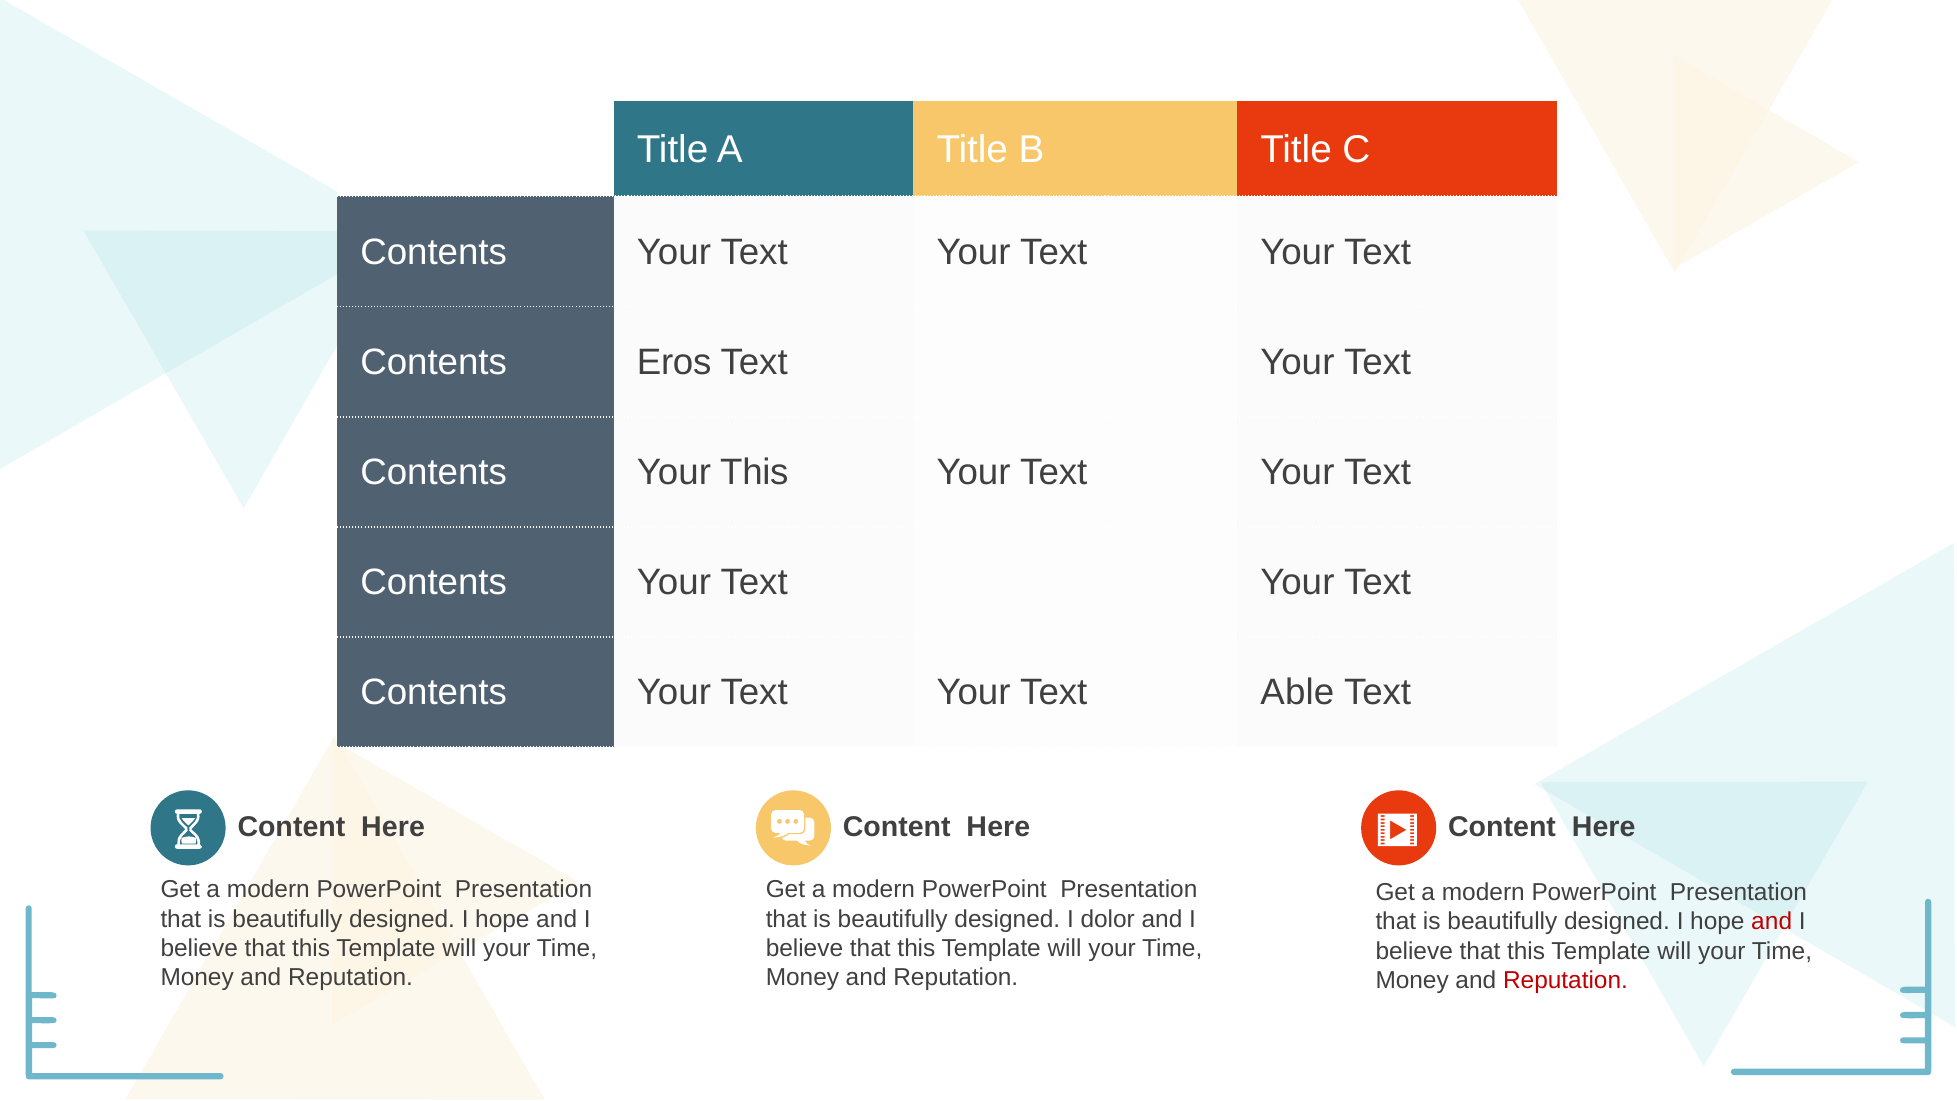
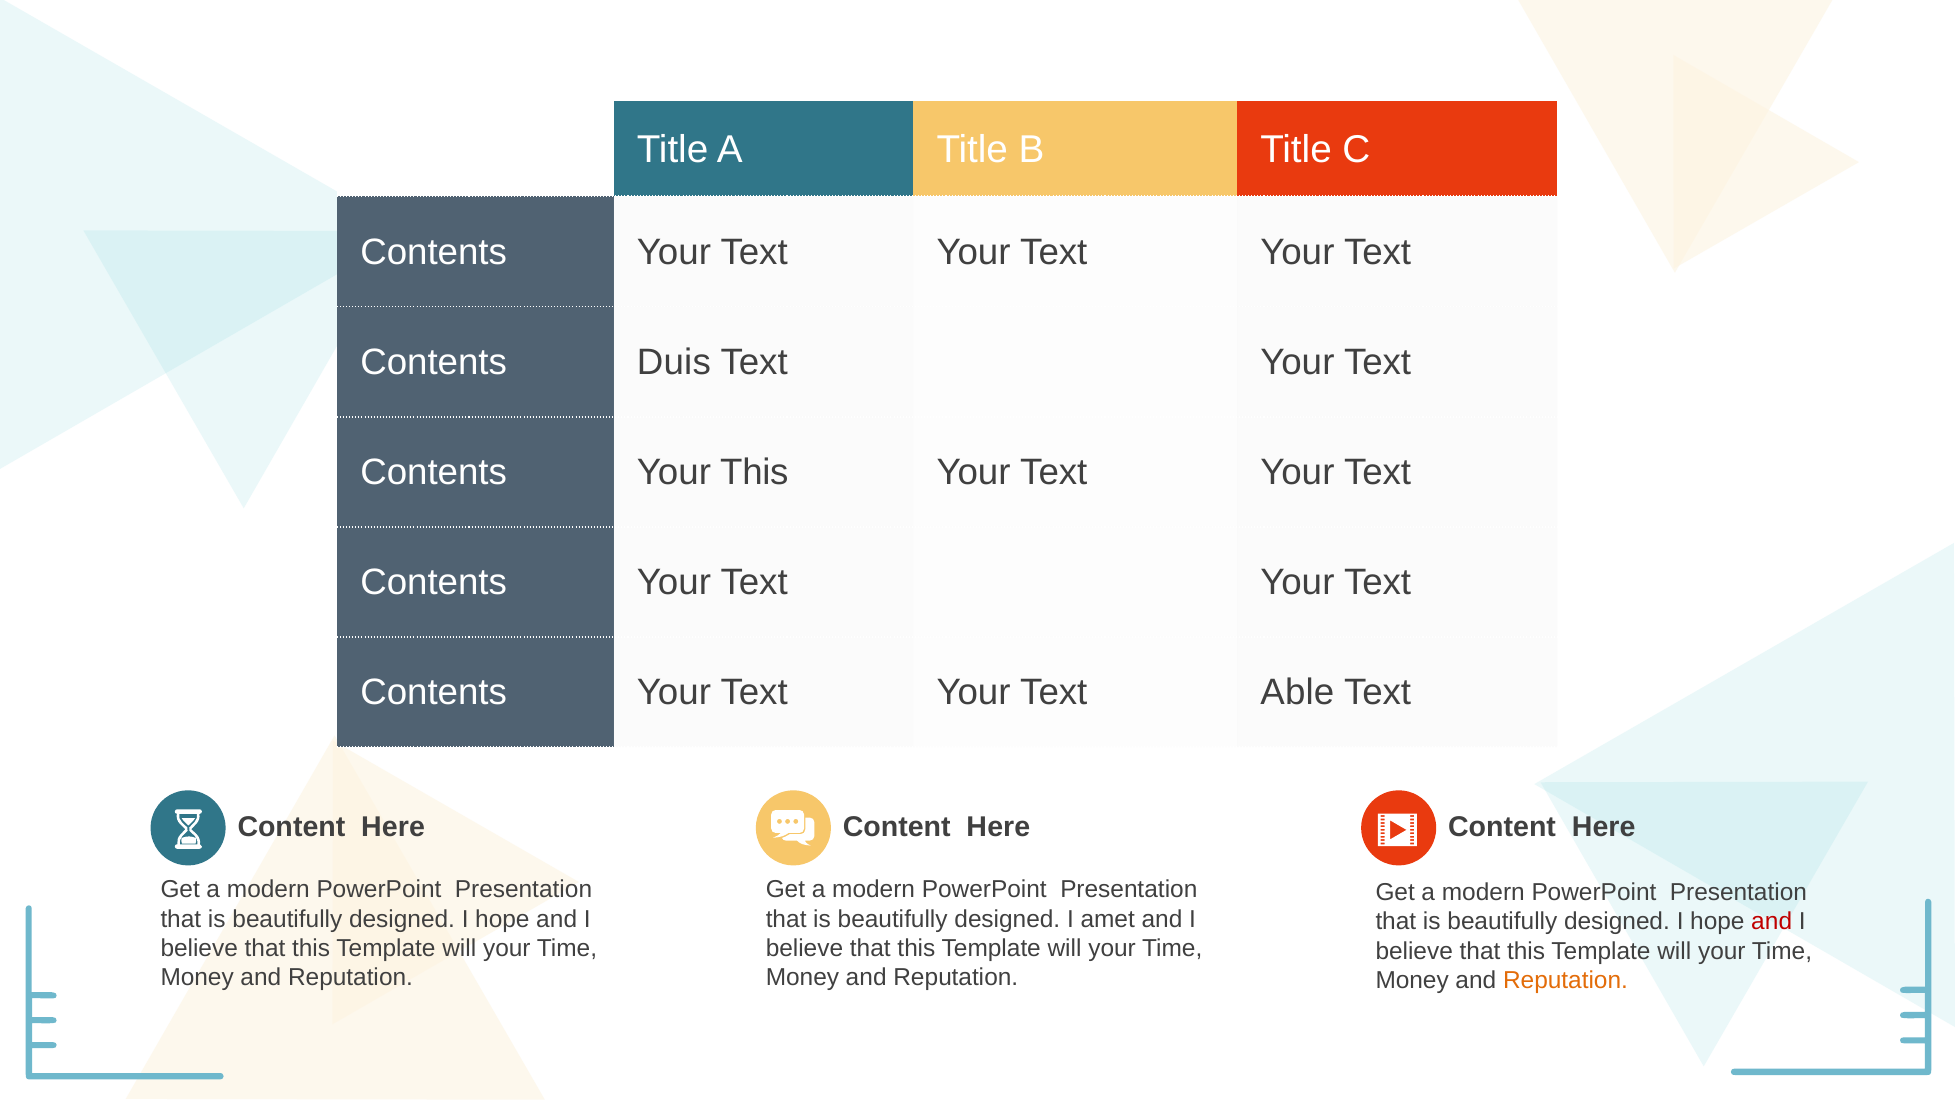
Eros: Eros -> Duis
dolor: dolor -> amet
Reputation at (1565, 980) colour: red -> orange
